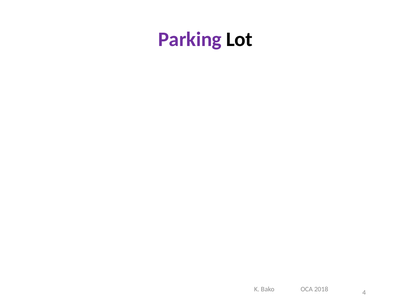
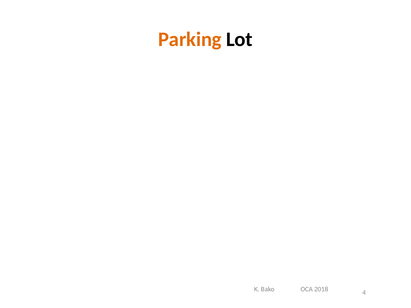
Parking colour: purple -> orange
